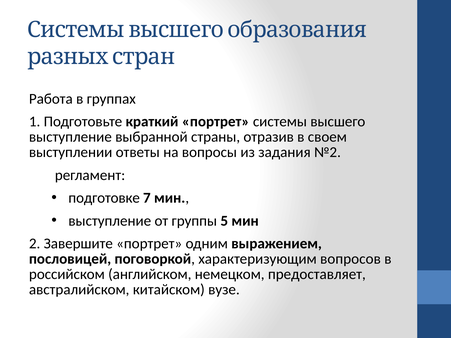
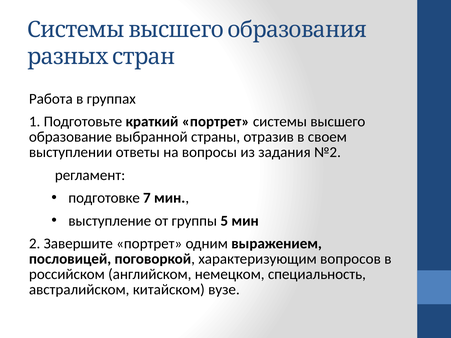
выступление at (70, 137): выступление -> образование
предоставляет: предоставляет -> специальность
